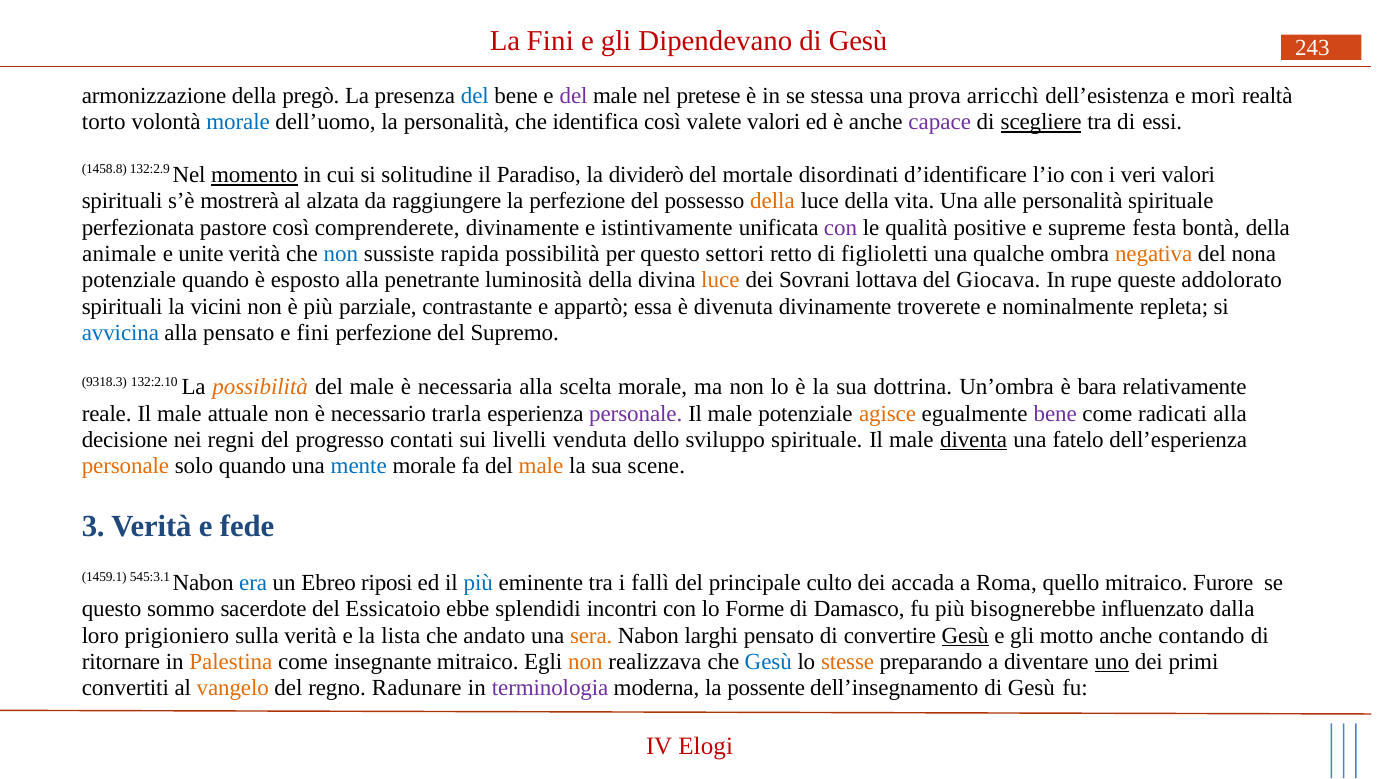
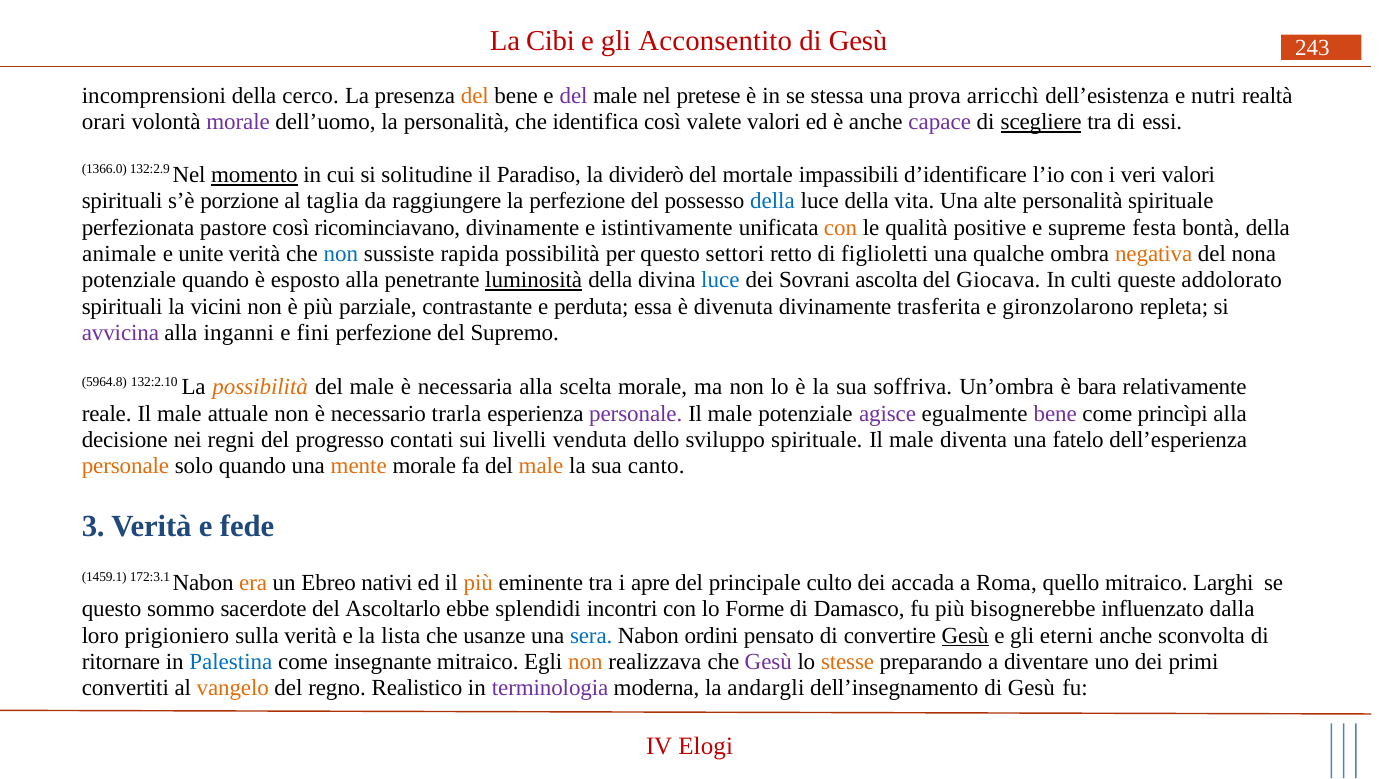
La Fini: Fini -> Cibi
Dipendevano: Dipendevano -> Acconsentito
armonizzazione: armonizzazione -> incomprensioni
pregò: pregò -> cerco
del at (475, 96) colour: blue -> orange
morì: morì -> nutri
torto: torto -> orari
morale at (238, 122) colour: blue -> purple
1458.8: 1458.8 -> 1366.0
disordinati: disordinati -> impassibili
mostrerà: mostrerà -> porzione
alzata: alzata -> taglia
della at (772, 201) colour: orange -> blue
alle: alle -> alte
comprenderete: comprenderete -> ricominciavano
con at (841, 228) colour: purple -> orange
luminosità underline: none -> present
luce at (720, 280) colour: orange -> blue
lottava: lottava -> ascolta
rupe: rupe -> culti
appartò: appartò -> perduta
troverete: troverete -> trasferita
nominalmente: nominalmente -> gironzolarono
avvicina colour: blue -> purple
alla pensato: pensato -> inganni
9318.3: 9318.3 -> 5964.8
dottrina: dottrina -> soffriva
agisce colour: orange -> purple
radicati: radicati -> princìpi
diventa underline: present -> none
mente colour: blue -> orange
scene: scene -> canto
545:3.1: 545:3.1 -> 172:3.1
era colour: blue -> orange
riposi: riposi -> nativi
più at (478, 583) colour: blue -> orange
fallì: fallì -> apre
Furore: Furore -> Larghi
Essicatoio: Essicatoio -> Ascoltarlo
andato: andato -> usanze
sera colour: orange -> blue
larghi: larghi -> ordini
motto: motto -> eterni
contando: contando -> sconvolta
Palestina colour: orange -> blue
Gesù at (768, 662) colour: blue -> purple
uno underline: present -> none
Radunare: Radunare -> Realistico
possente: possente -> andargli
